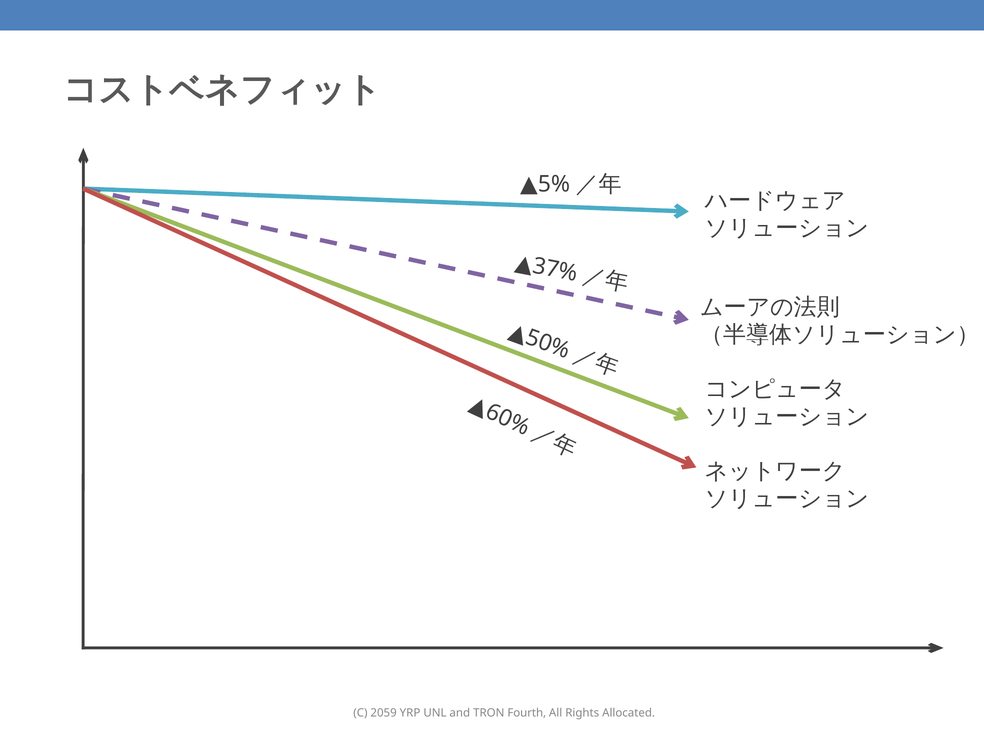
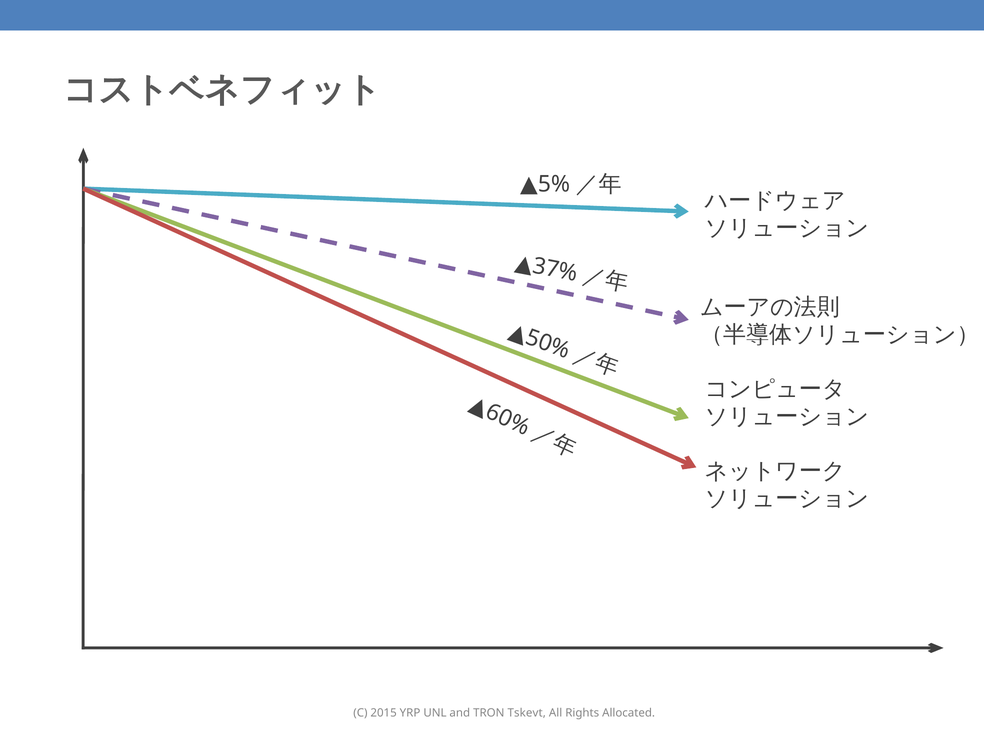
2059: 2059 -> 2015
Fourth: Fourth -> Tskevt
